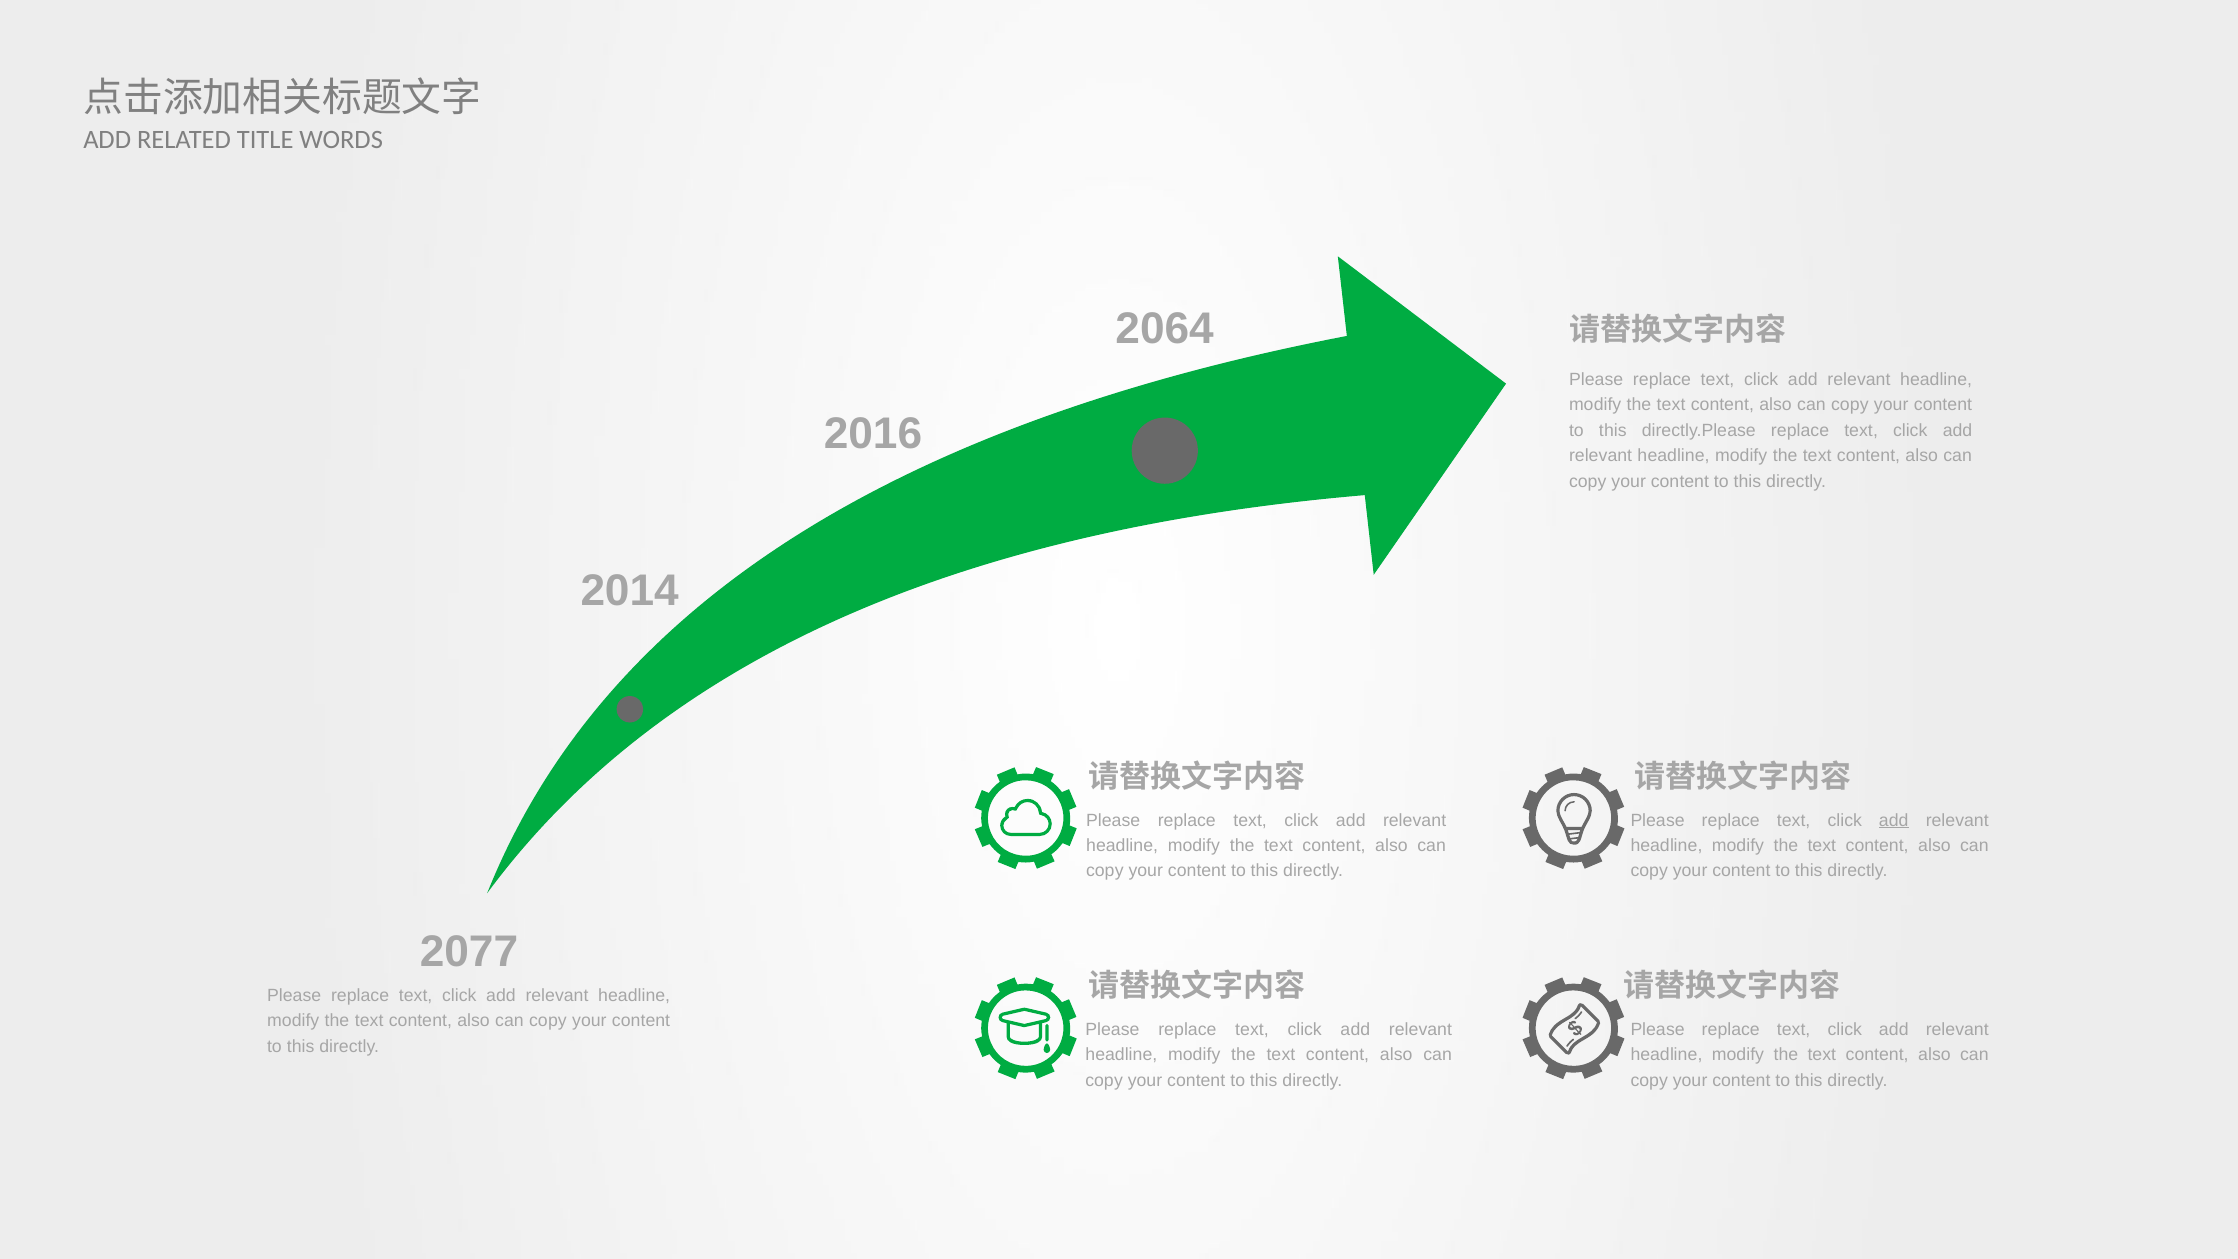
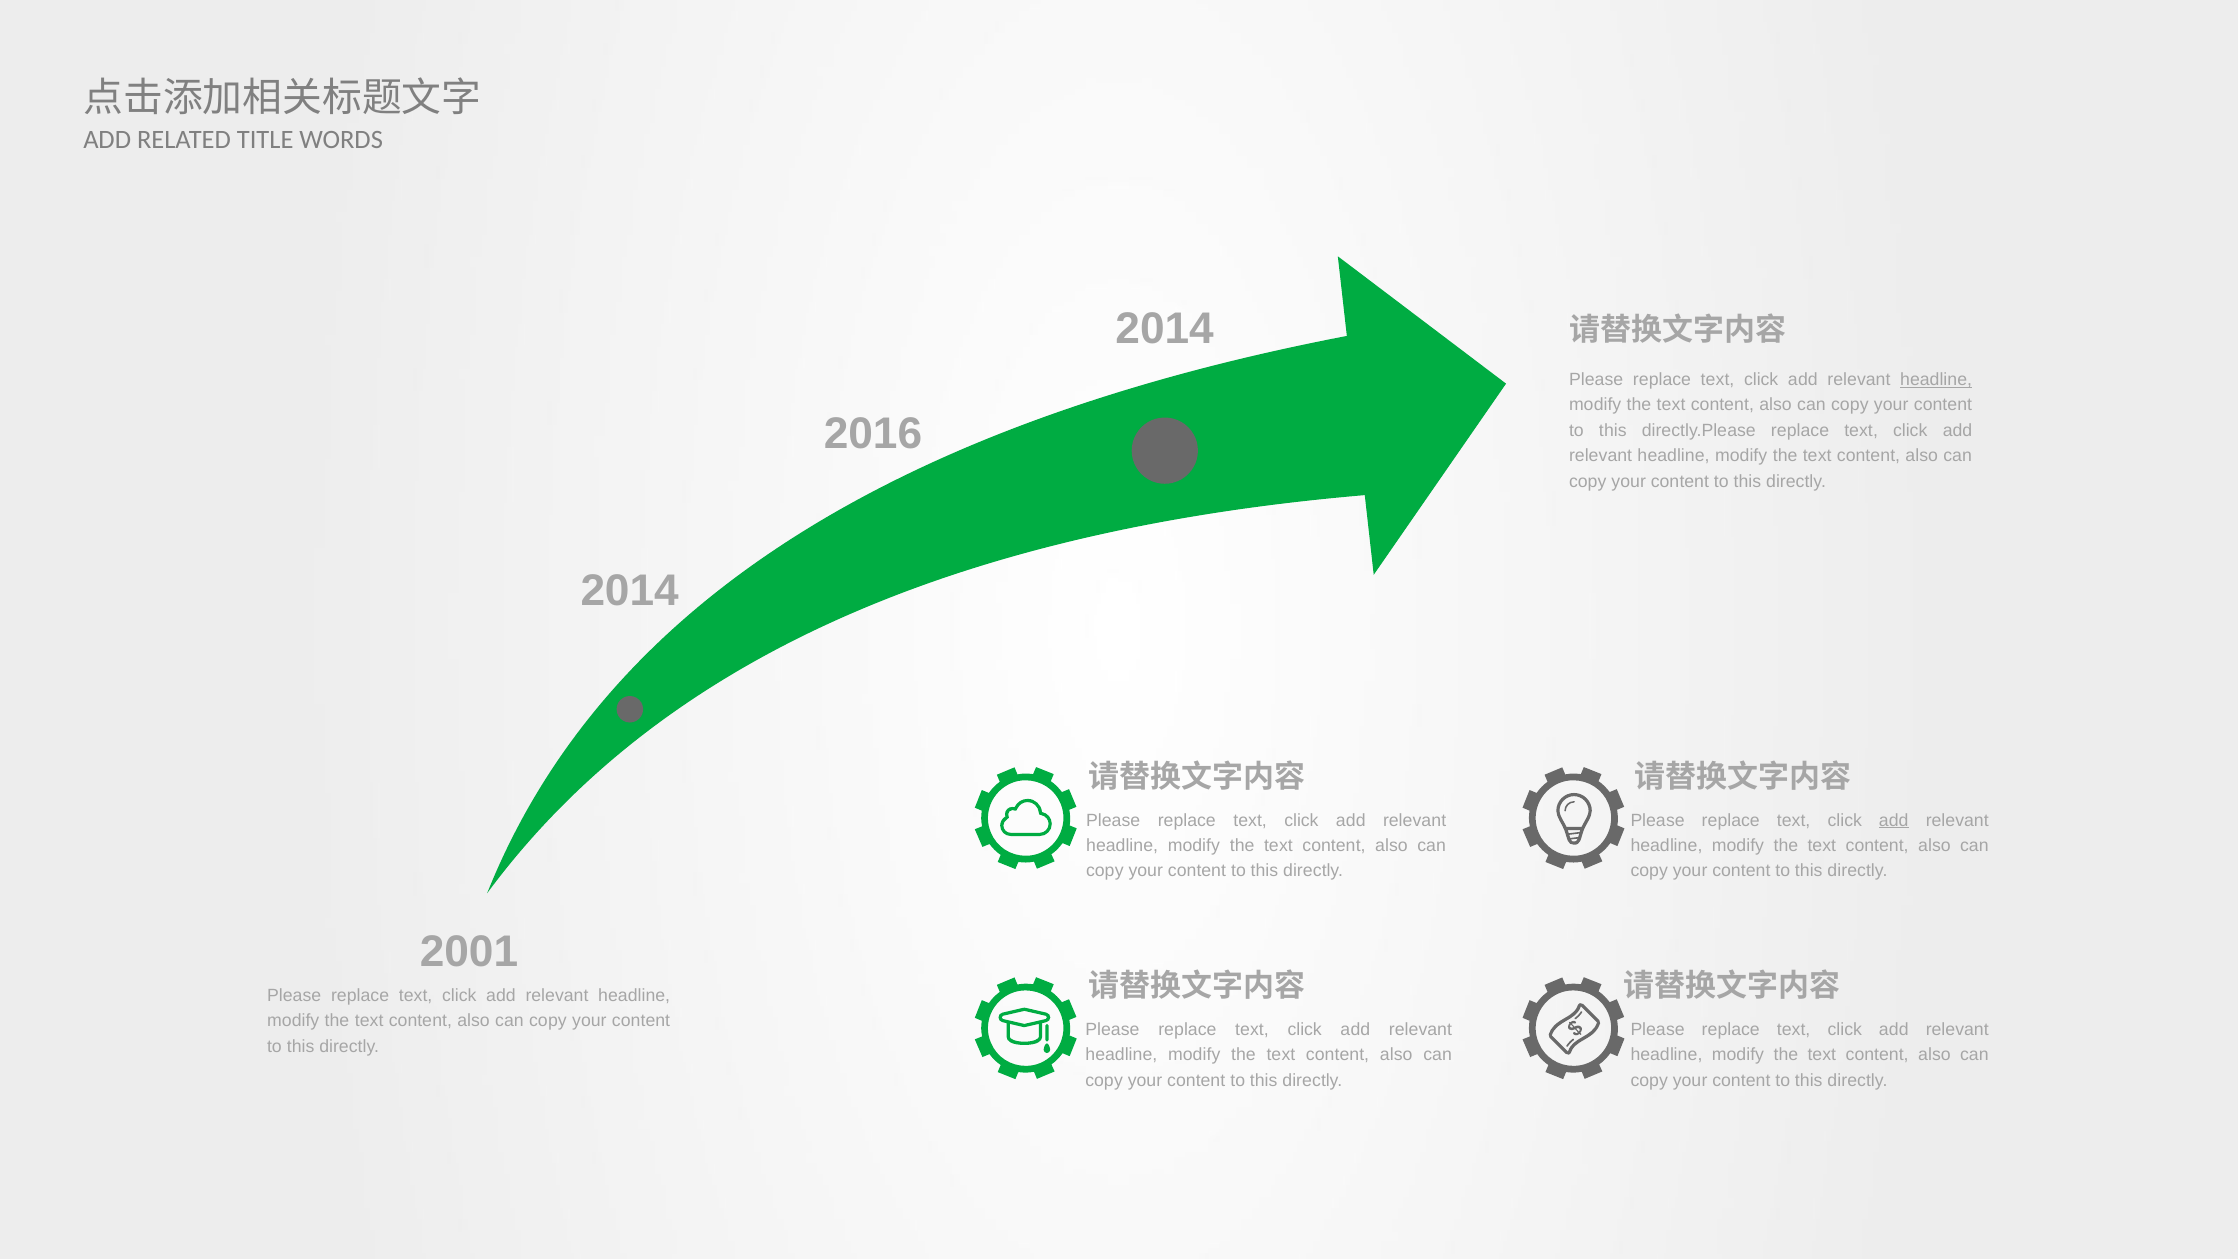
2064 at (1165, 328): 2064 -> 2014
headline at (1936, 380) underline: none -> present
2077: 2077 -> 2001
